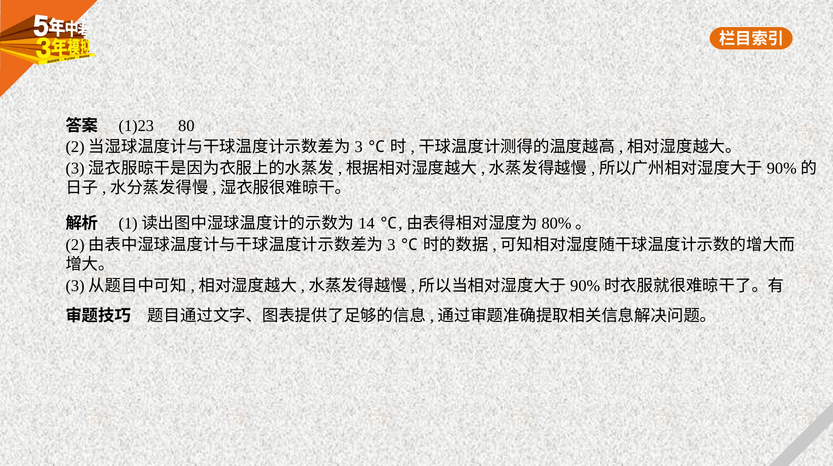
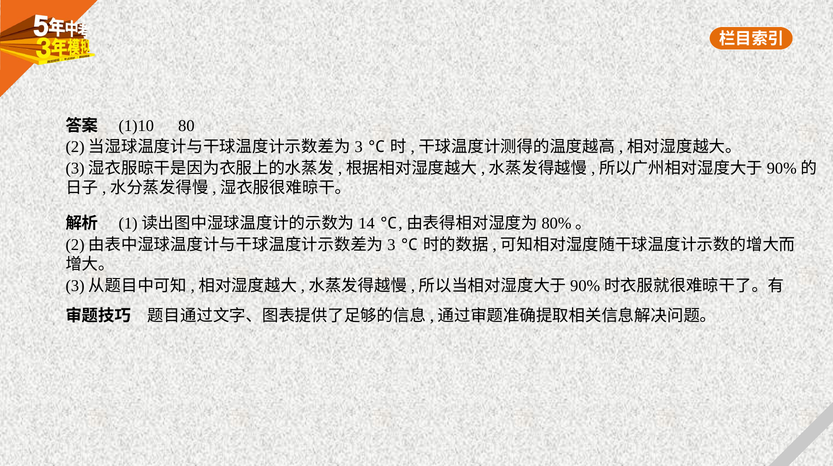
1)23: 1)23 -> 1)10
